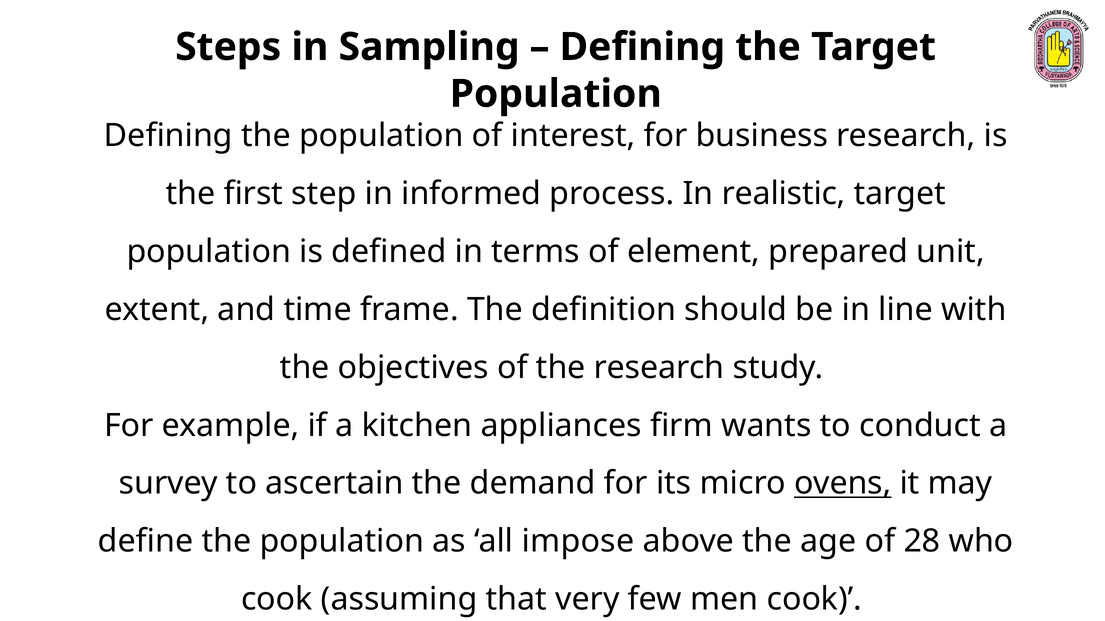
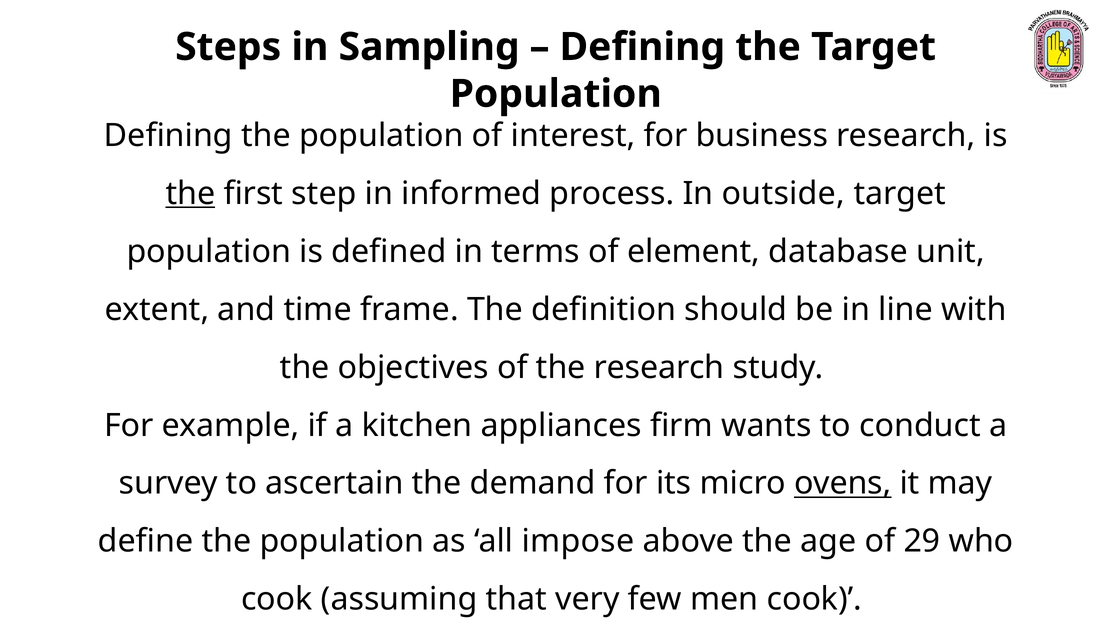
the at (190, 194) underline: none -> present
realistic: realistic -> outside
prepared: prepared -> database
28: 28 -> 29
